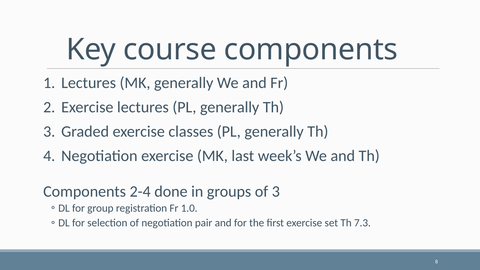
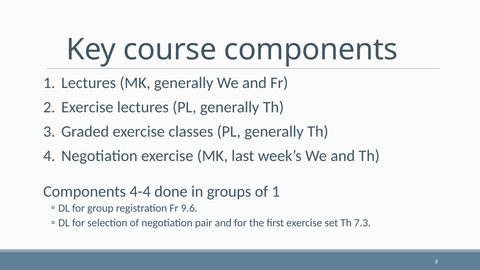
2-4: 2-4 -> 4-4
of 3: 3 -> 1
1.0: 1.0 -> 9.6
